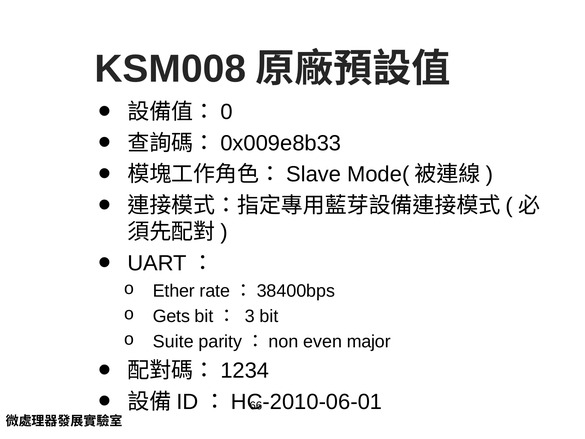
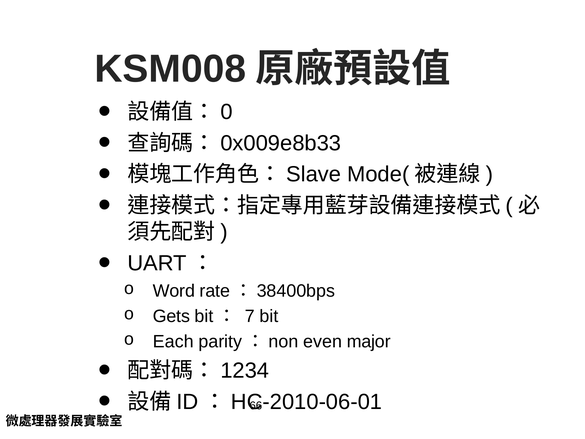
Ether: Ether -> Word
3: 3 -> 7
Suite: Suite -> Each
